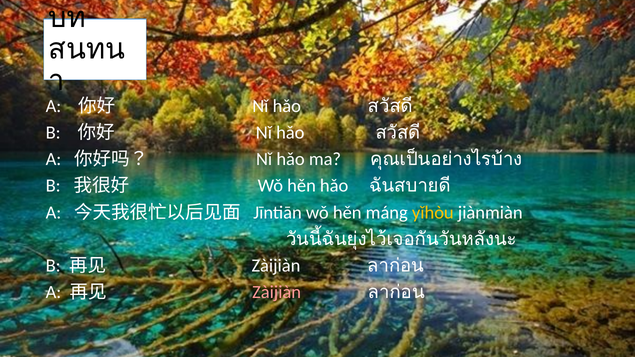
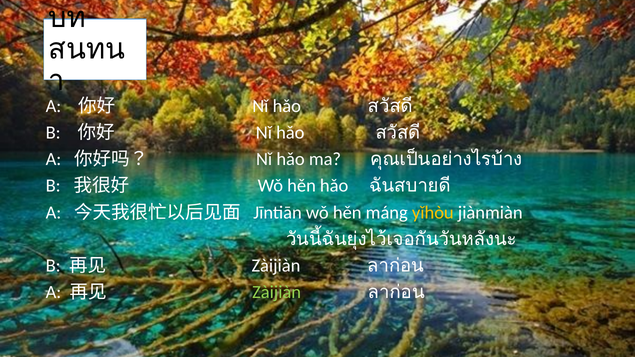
Zàijiàn at (277, 292) colour: pink -> light green
